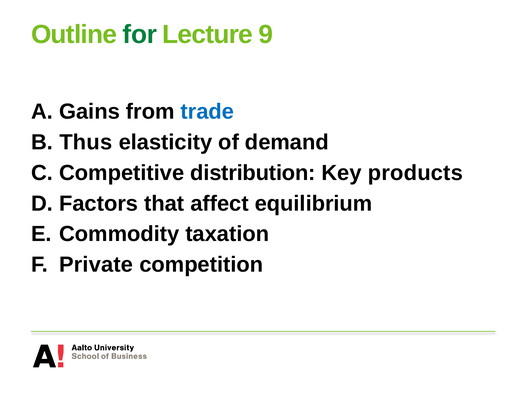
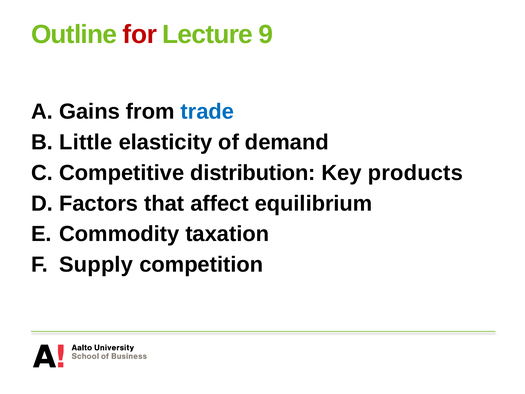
for colour: green -> red
Thus: Thus -> Little
Private: Private -> Supply
